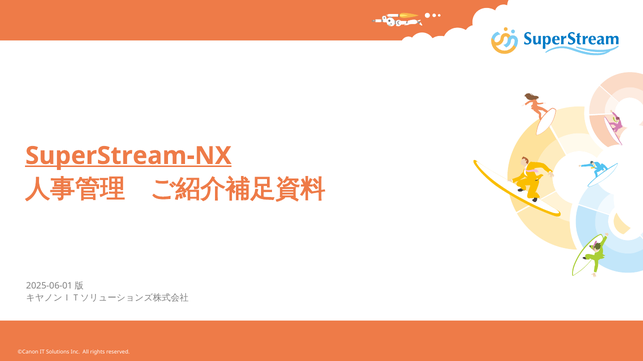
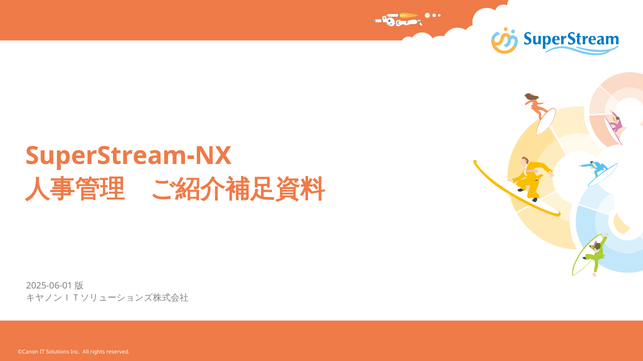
SuperStream-NX underline: present -> none
